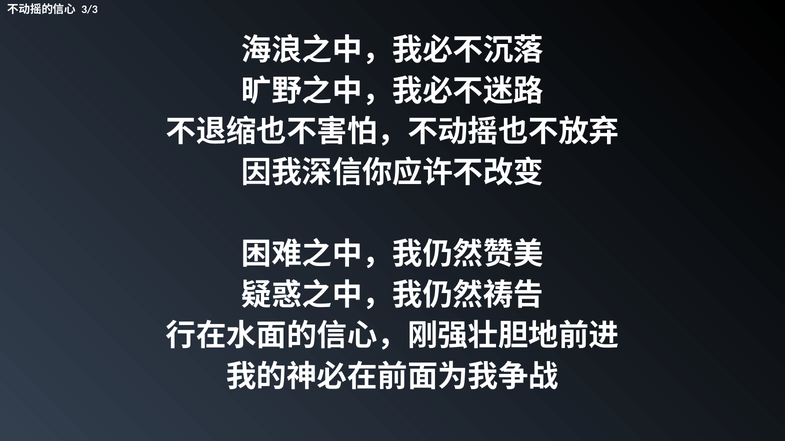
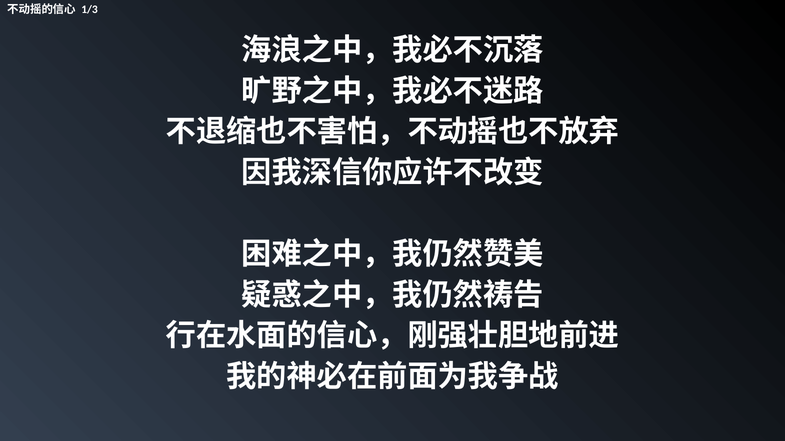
3/3: 3/3 -> 1/3
